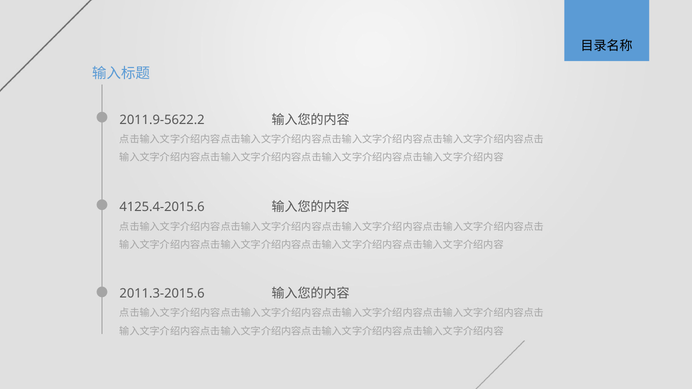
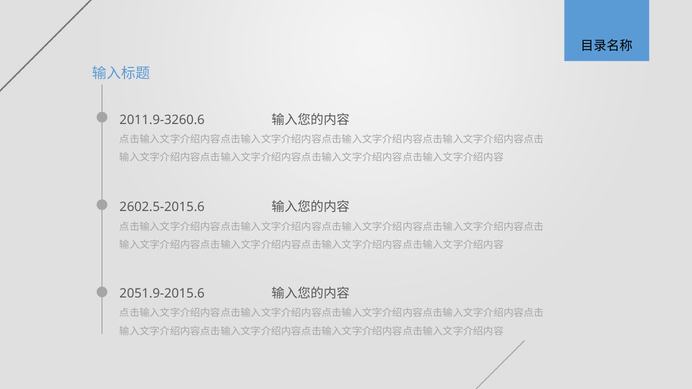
2011.9-5622.2: 2011.9-5622.2 -> 2011.9-3260.6
4125.4-2015.6: 4125.4-2015.6 -> 2602.5-2015.6
2011.3-2015.6: 2011.3-2015.6 -> 2051.9-2015.6
